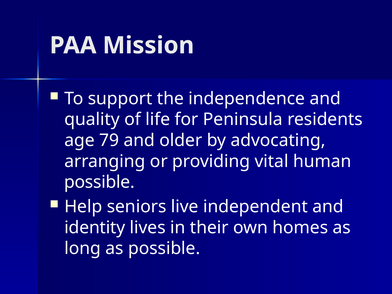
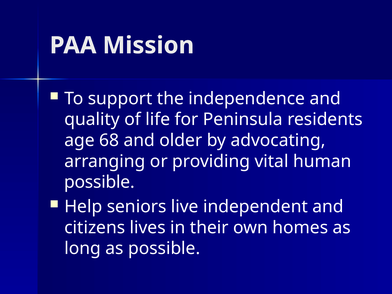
79: 79 -> 68
identity: identity -> citizens
